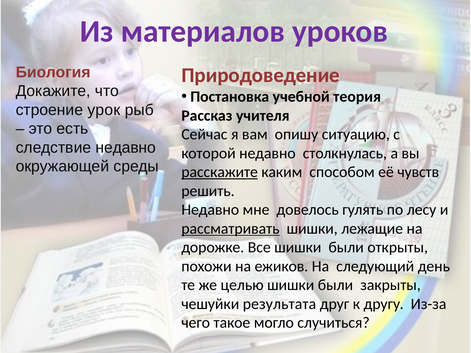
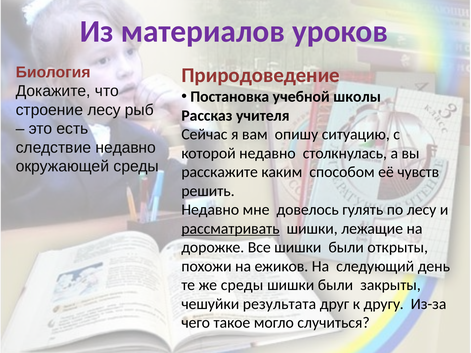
теория: теория -> школы
строение урок: урок -> лесу
расскажите underline: present -> none
же целью: целью -> среды
